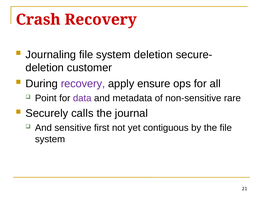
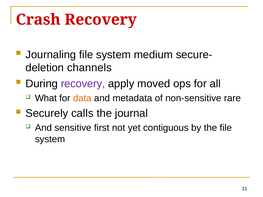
system deletion: deletion -> medium
customer: customer -> channels
ensure: ensure -> moved
Point: Point -> What
data colour: purple -> orange
